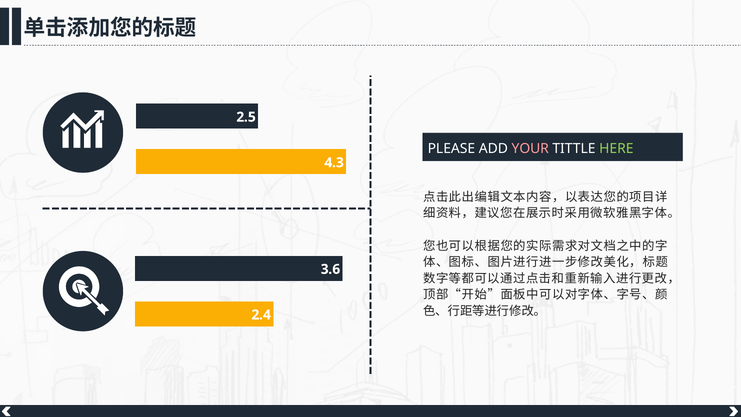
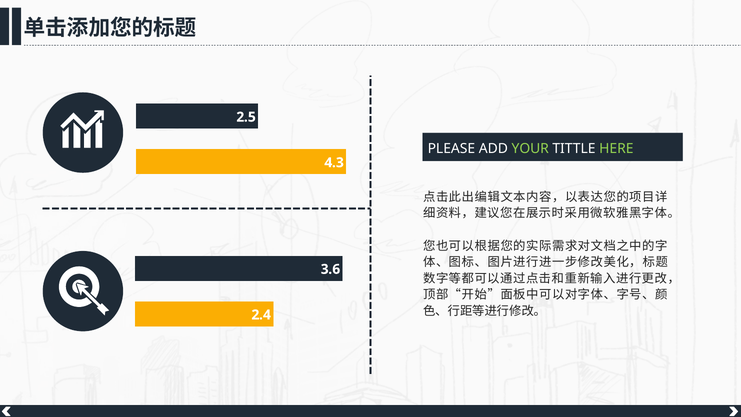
YOUR colour: pink -> light green
